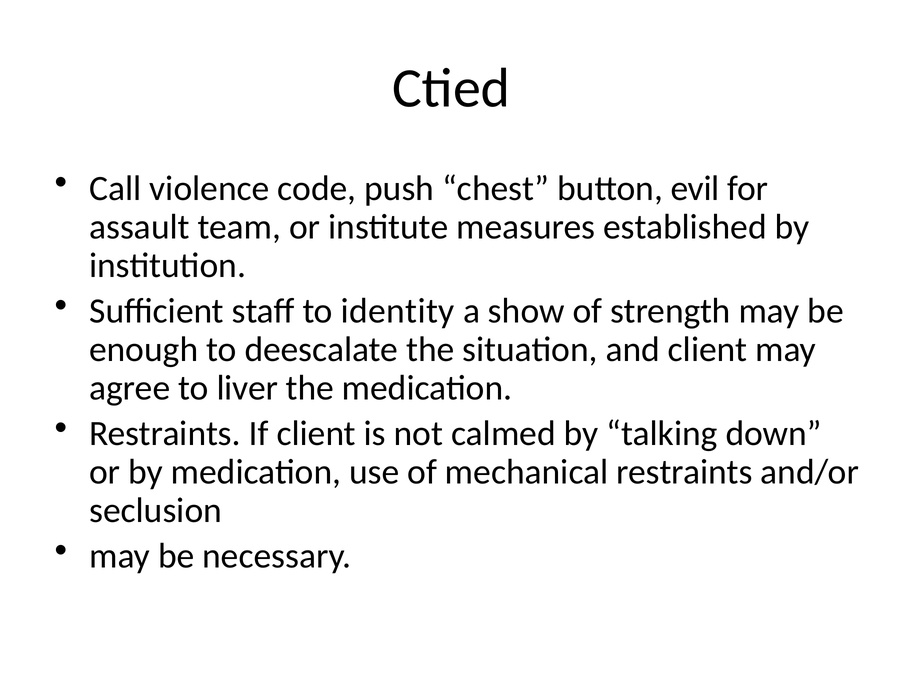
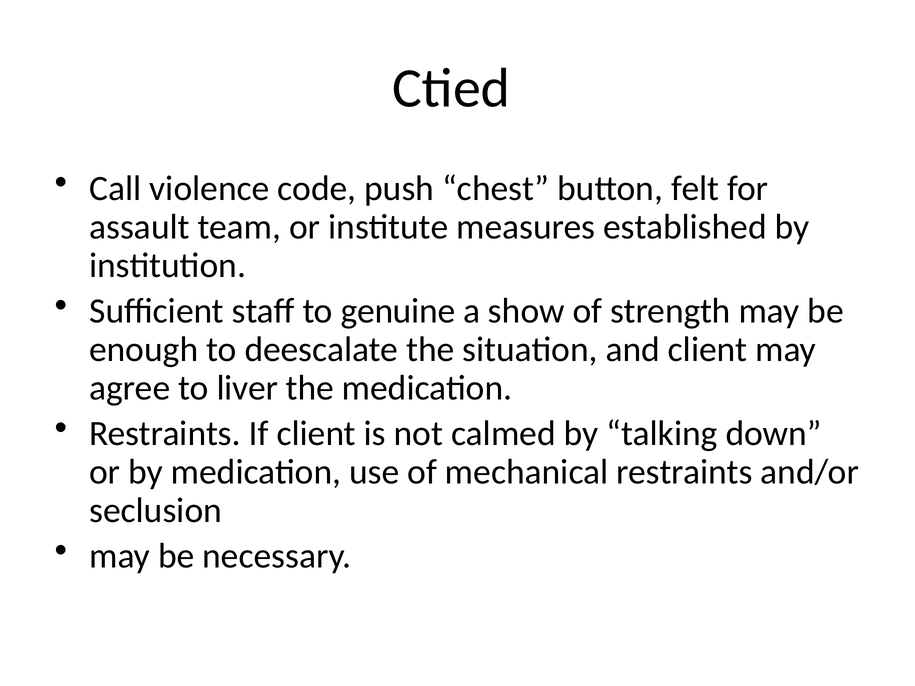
evil: evil -> felt
identity: identity -> genuine
